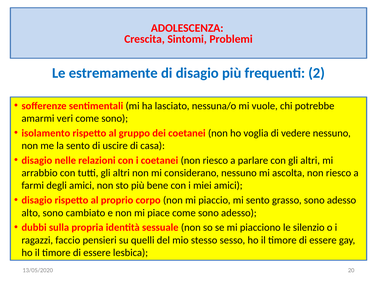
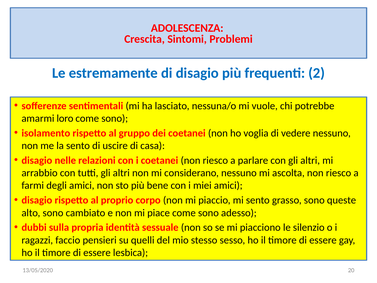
veri: veri -> loro
grasso sono adesso: adesso -> queste
